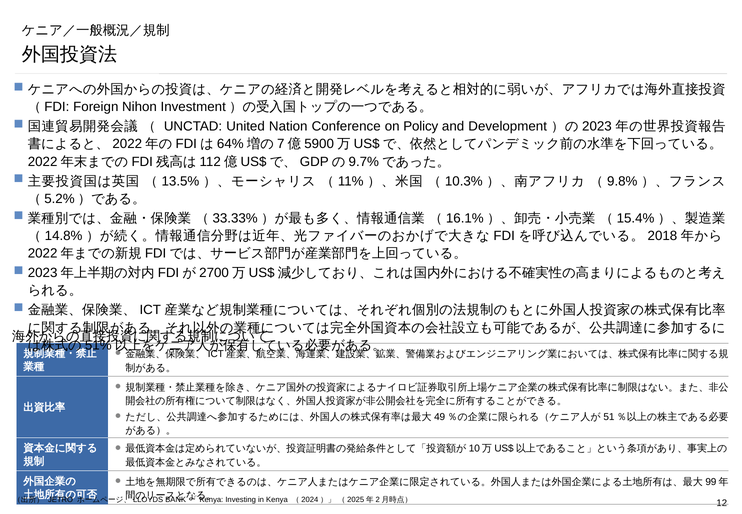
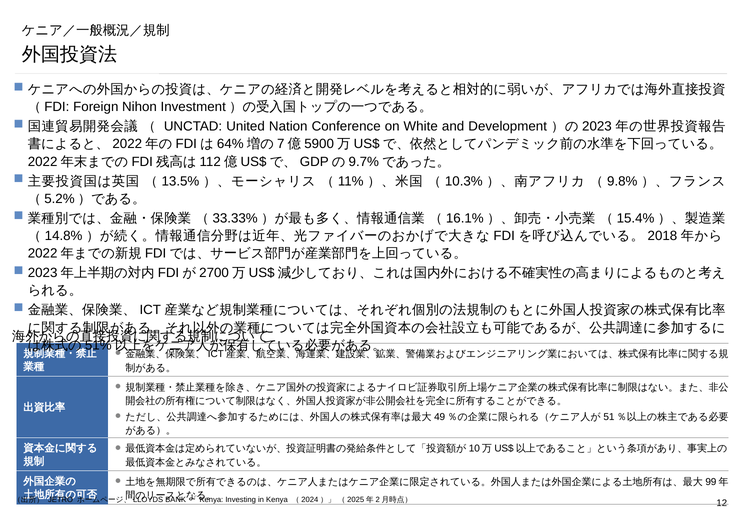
Policy: Policy -> White
